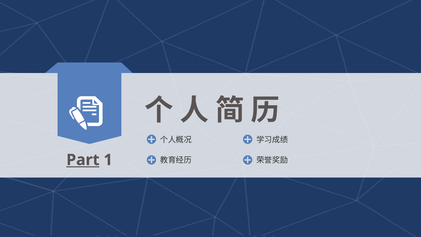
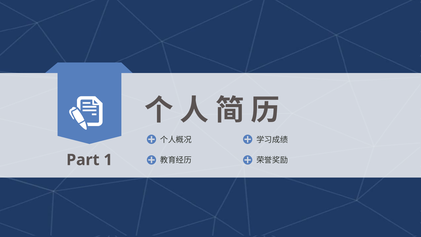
Part underline: present -> none
